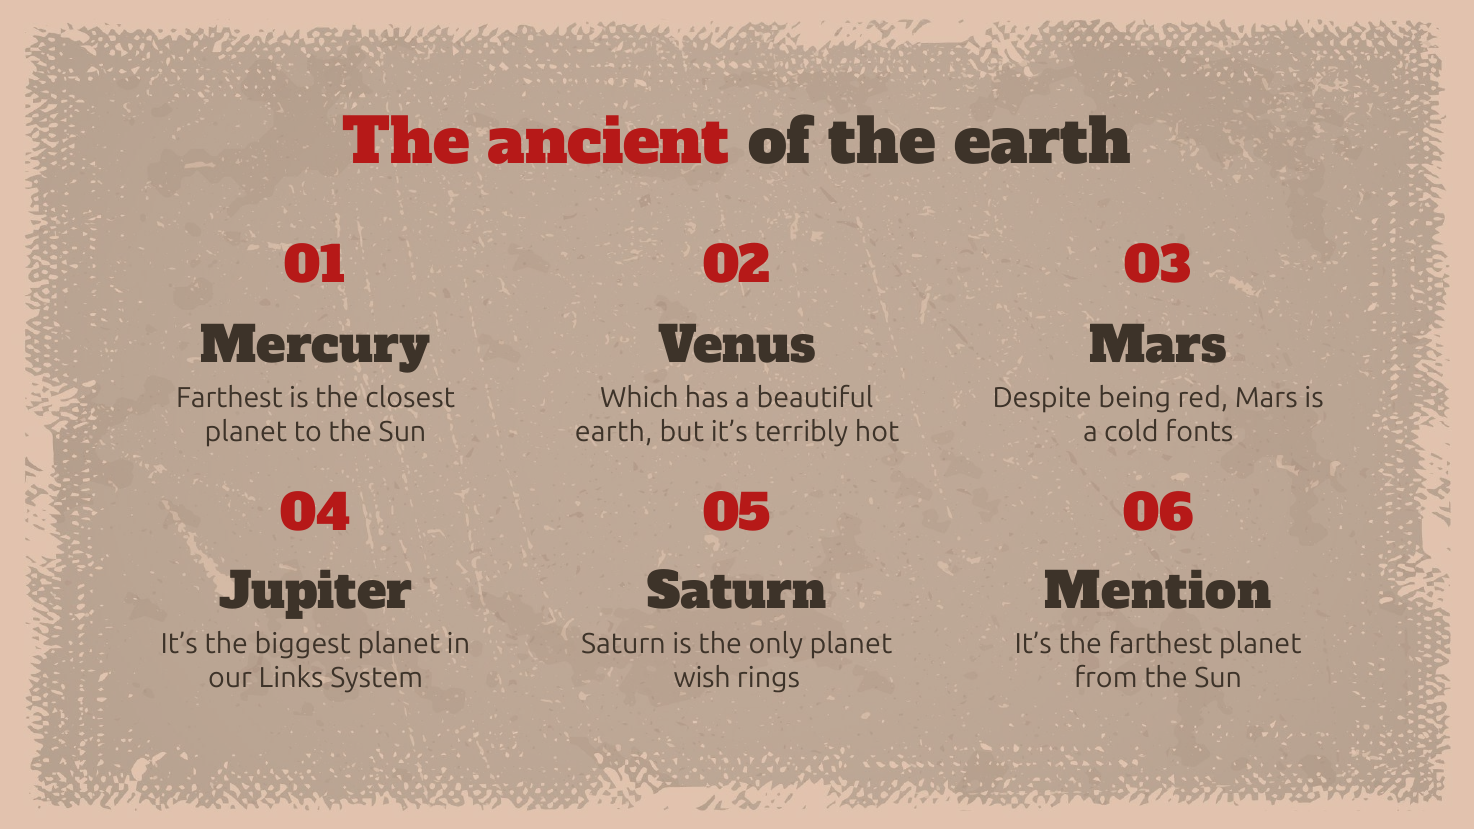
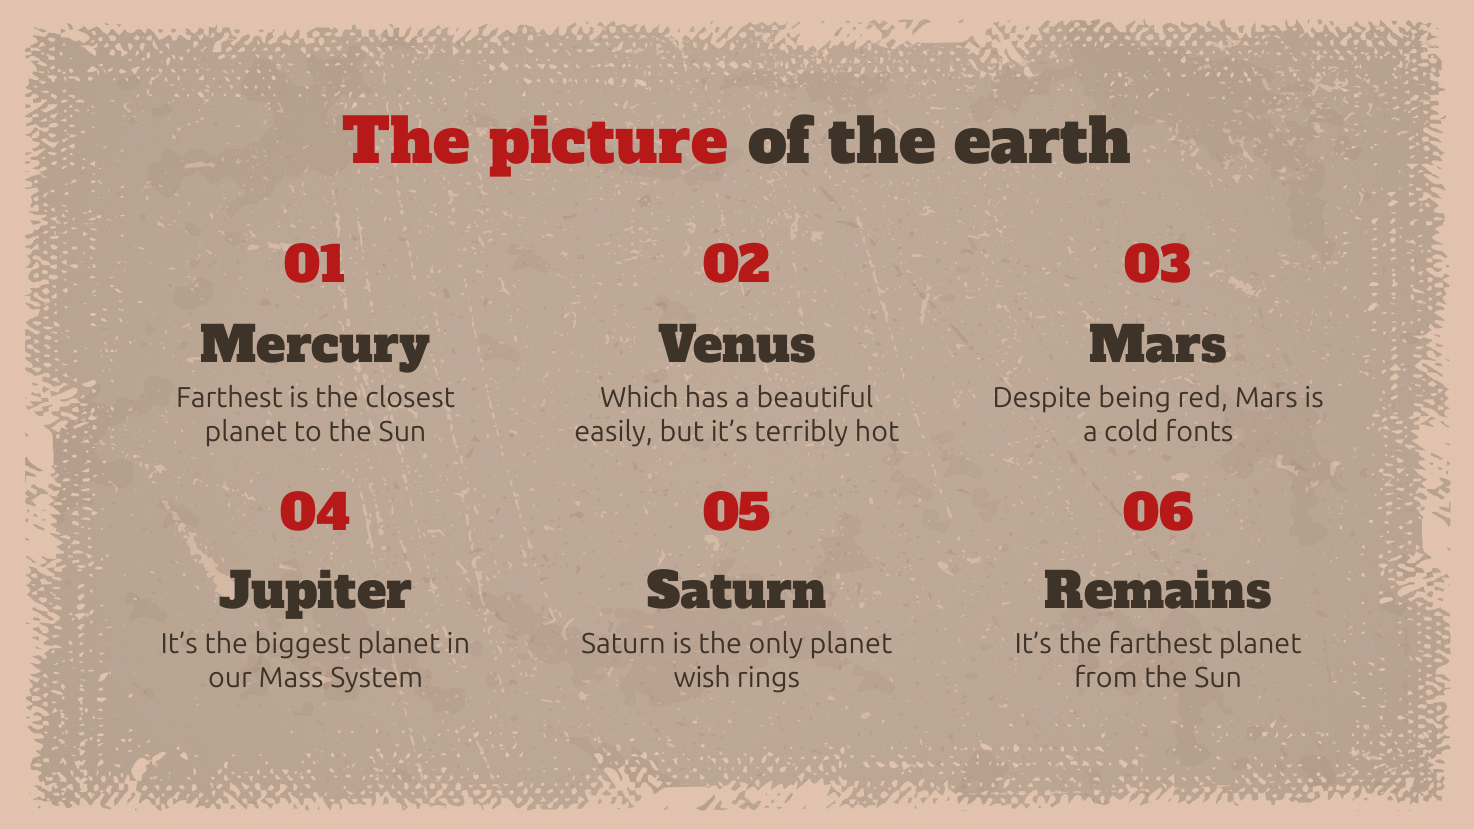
ancient: ancient -> picture
earth at (614, 432): earth -> easily
Mention: Mention -> Remains
Links: Links -> Mass
